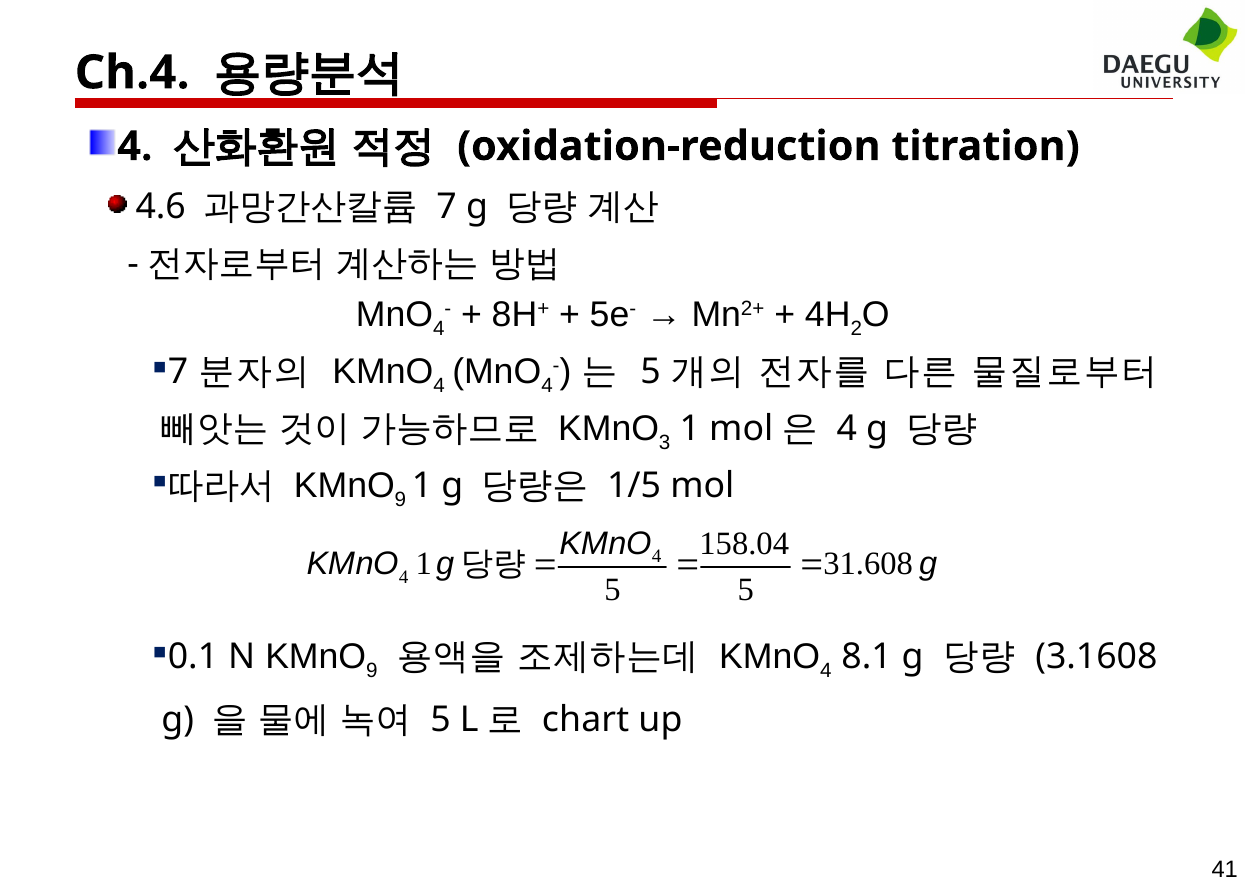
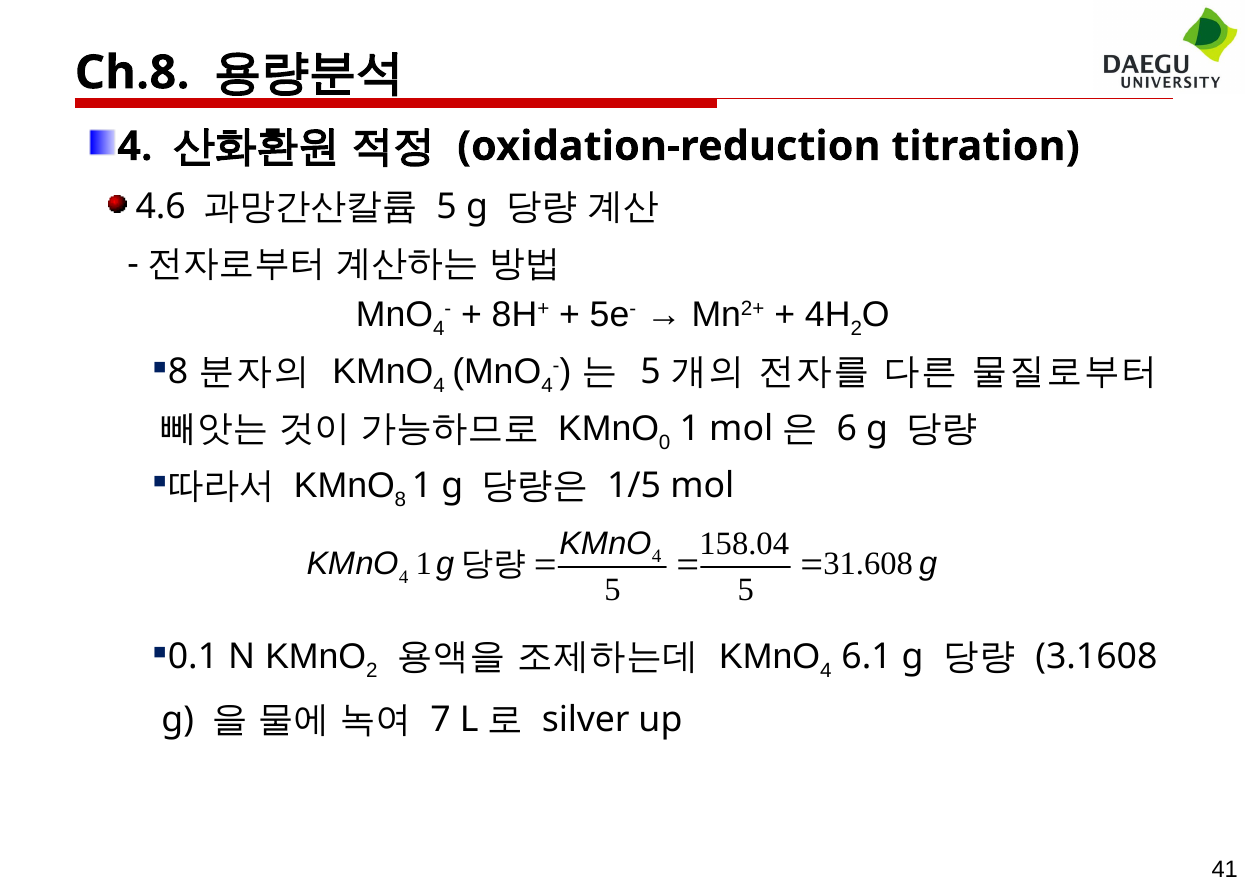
Ch.4: Ch.4 -> Ch.8
7 at (447, 207): 7 -> 5
7 at (178, 372): 7 -> 8
3: 3 -> 0
4 at (847, 429): 4 -> 6
9 at (400, 500): 9 -> 8
9 at (372, 671): 9 -> 2
8.1: 8.1 -> 6.1
5 at (441, 720): 5 -> 7
chart: chart -> silver
